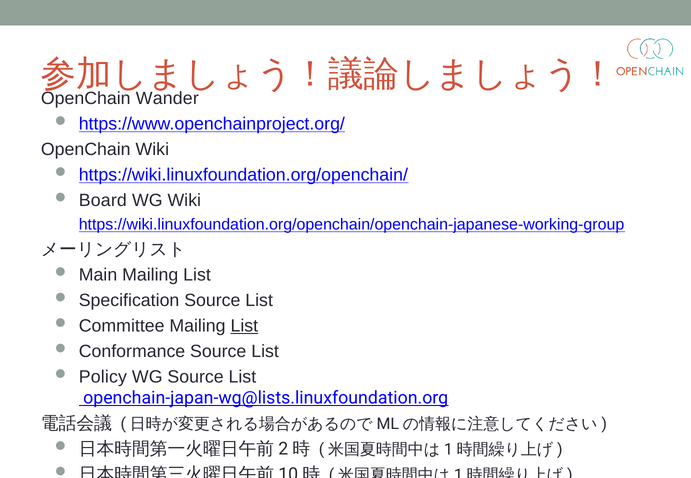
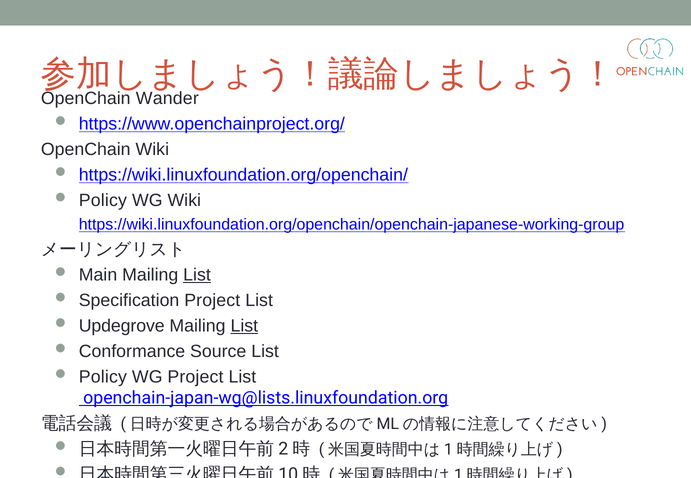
Board at (103, 201): Board -> Policy
List at (197, 275) underline: none -> present
Specification Source: Source -> Project
Committee: Committee -> Updegrove
WG Source: Source -> Project
